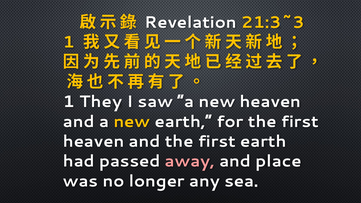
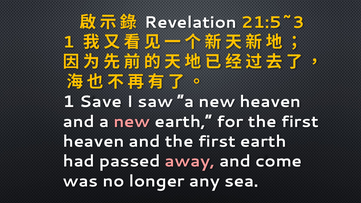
21:3~3: 21:3~3 -> 21:5~3
They: They -> Save
new at (132, 122) colour: yellow -> pink
place: place -> come
